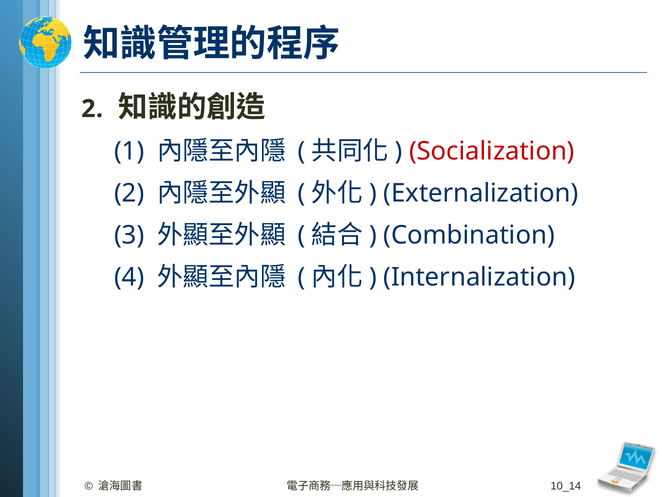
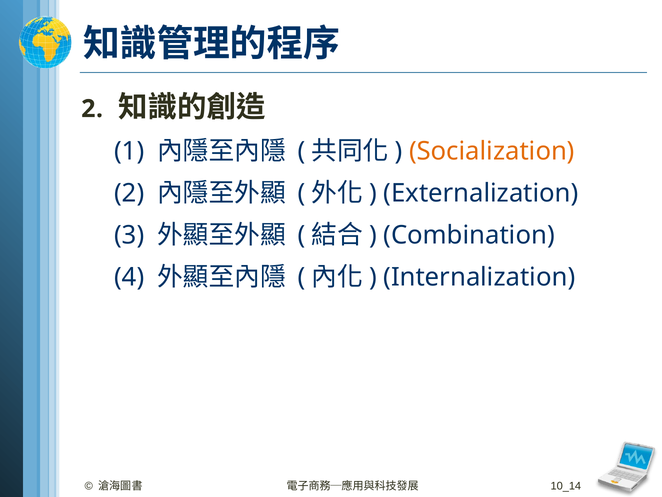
Socialization colour: red -> orange
